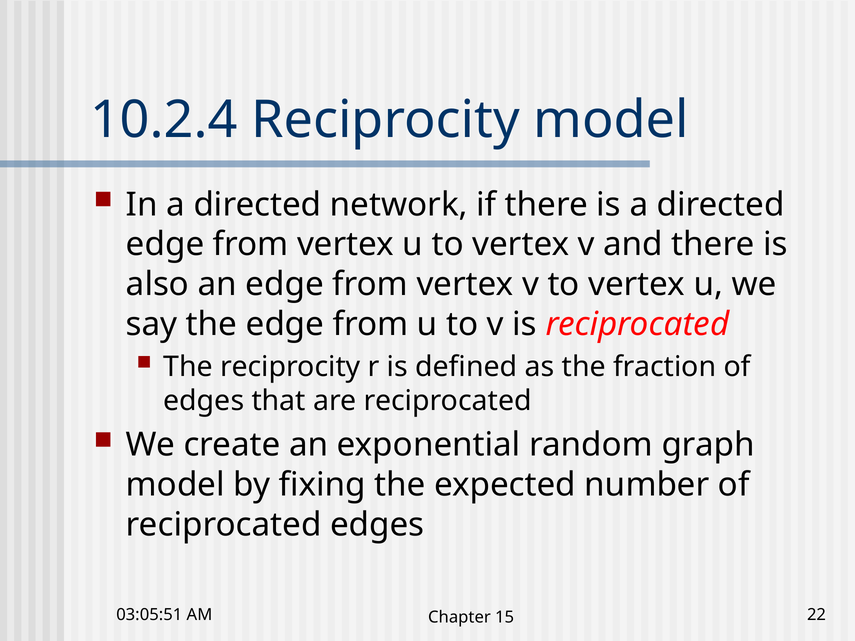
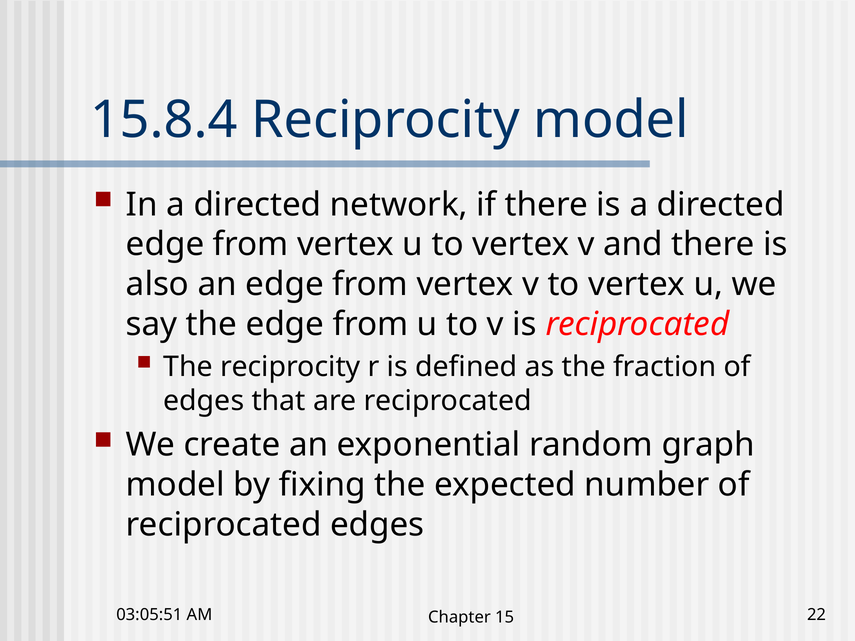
10.2.4: 10.2.4 -> 15.8.4
